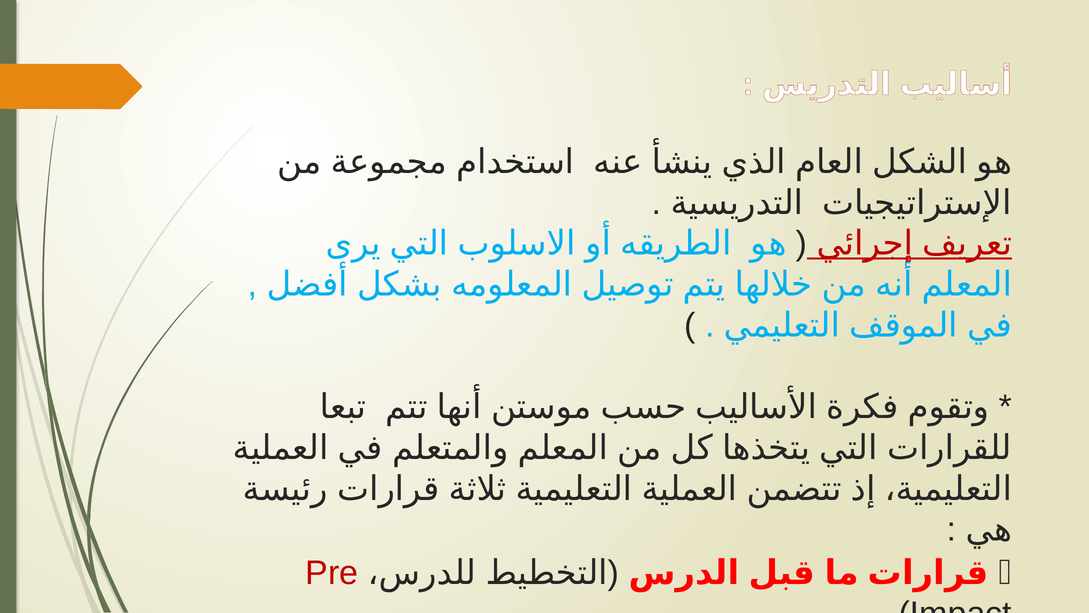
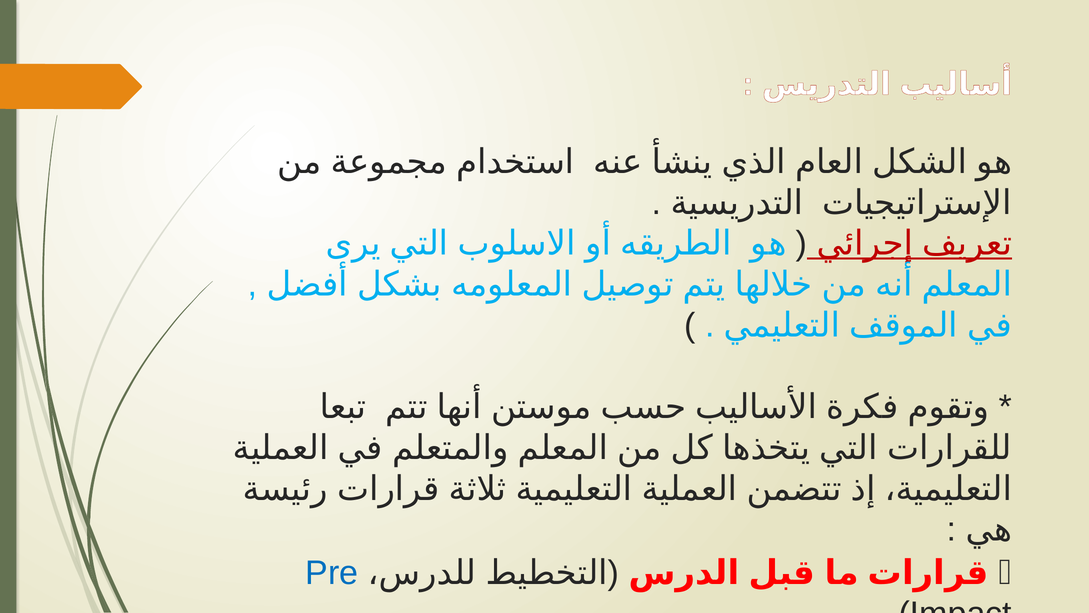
Pre colour: red -> blue
